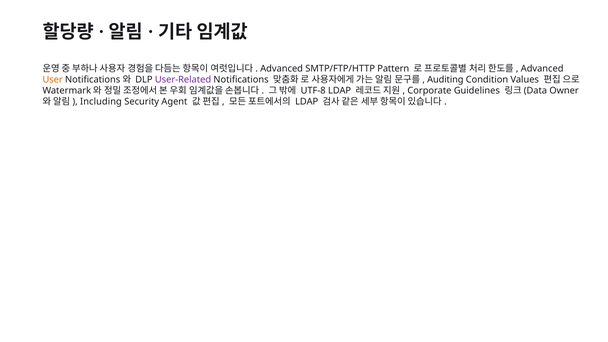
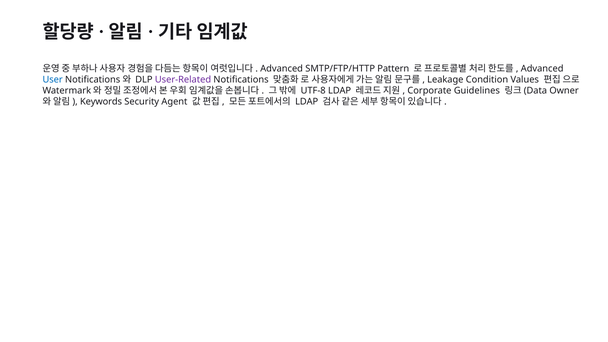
User colour: orange -> blue
Auditing: Auditing -> Leakage
Including: Including -> Keywords
